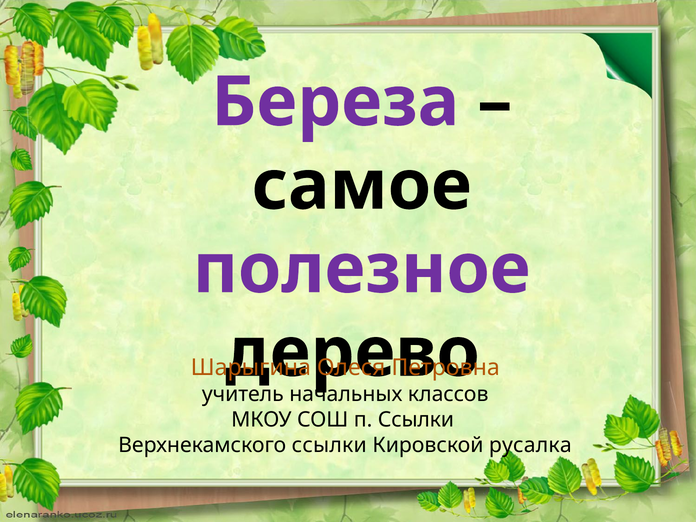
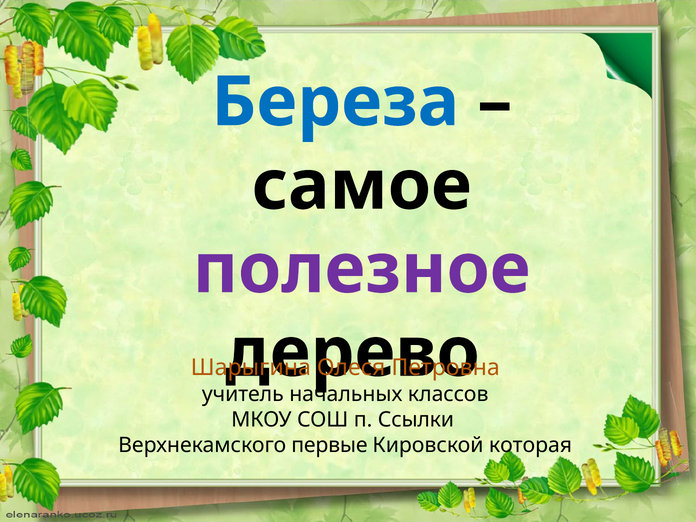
Береза colour: purple -> blue
Верхнекамского ссылки: ссылки -> первые
русалка: русалка -> которая
